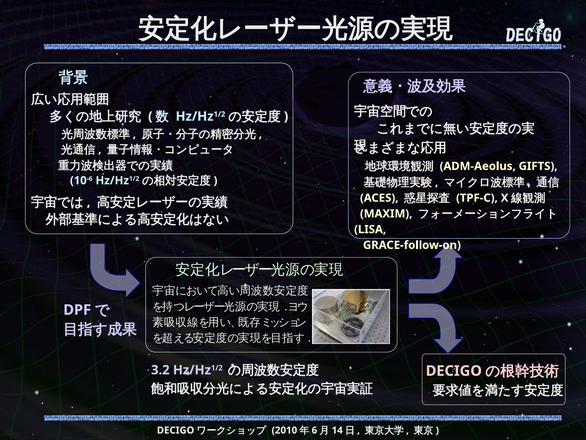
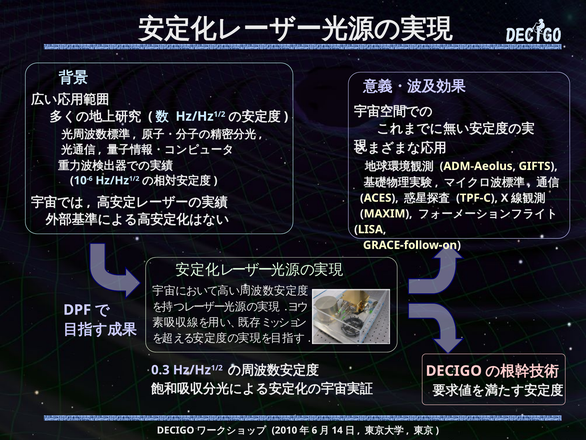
3.2: 3.2 -> 0.3
